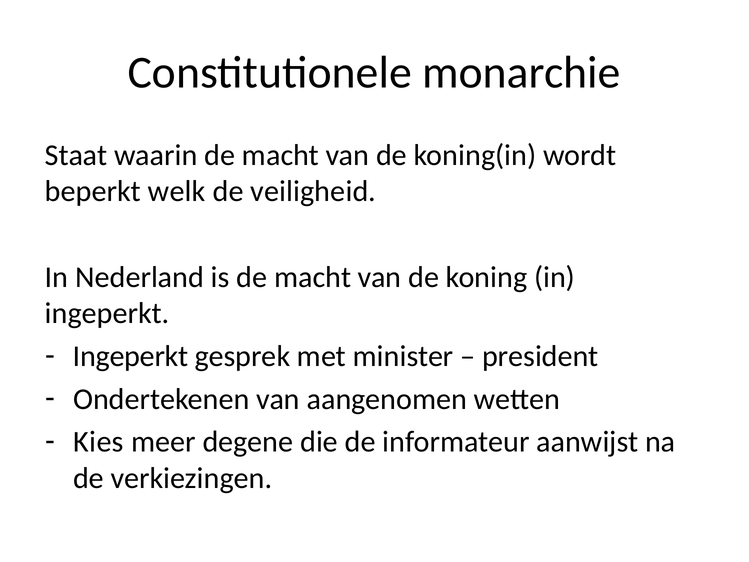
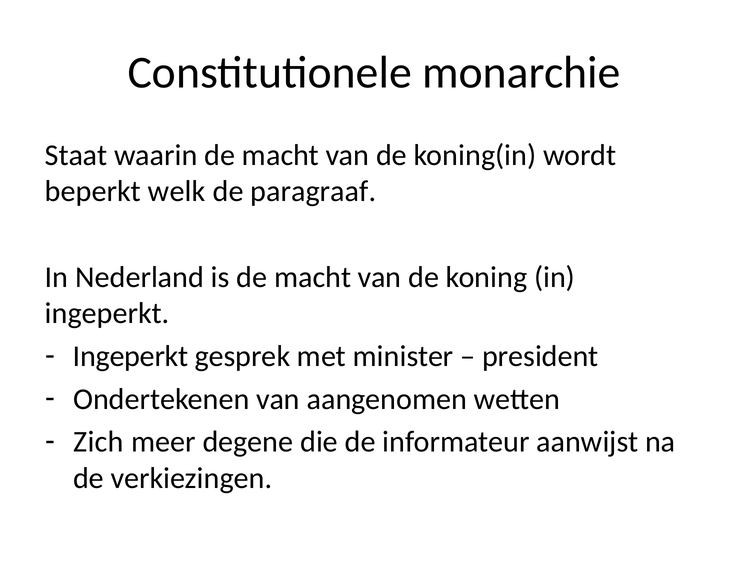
veiligheid: veiligheid -> paragraaf
Kies: Kies -> Zich
